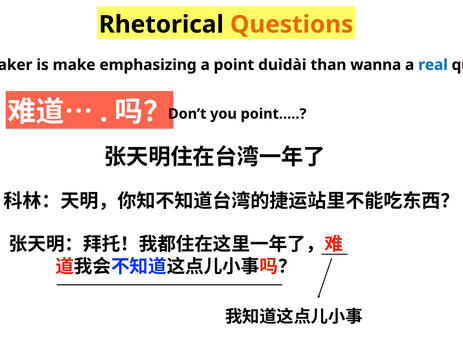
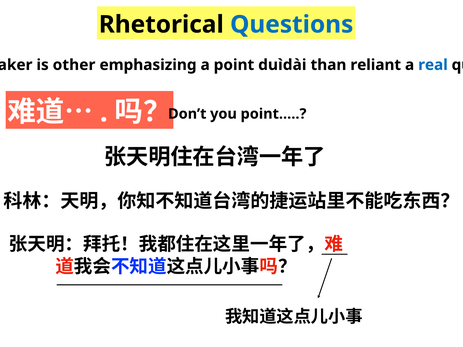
Questions colour: orange -> blue
make: make -> other
wanna: wanna -> reliant
